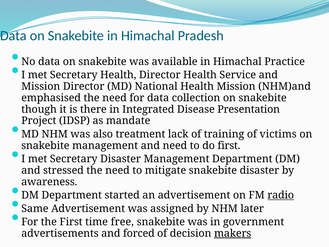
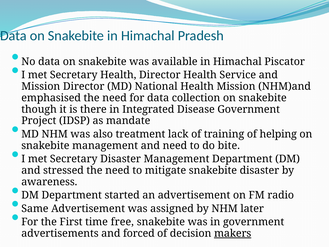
Practice: Practice -> Piscator
Disease Presentation: Presentation -> Government
victims: victims -> helping
do first: first -> bite
radio underline: present -> none
